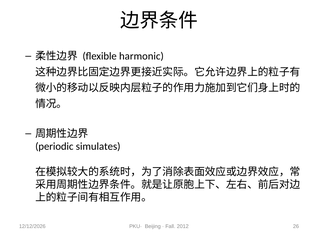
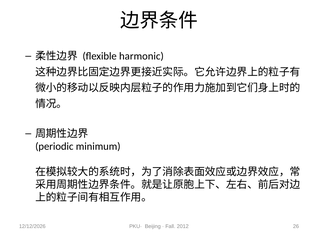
simulates: simulates -> minimum
